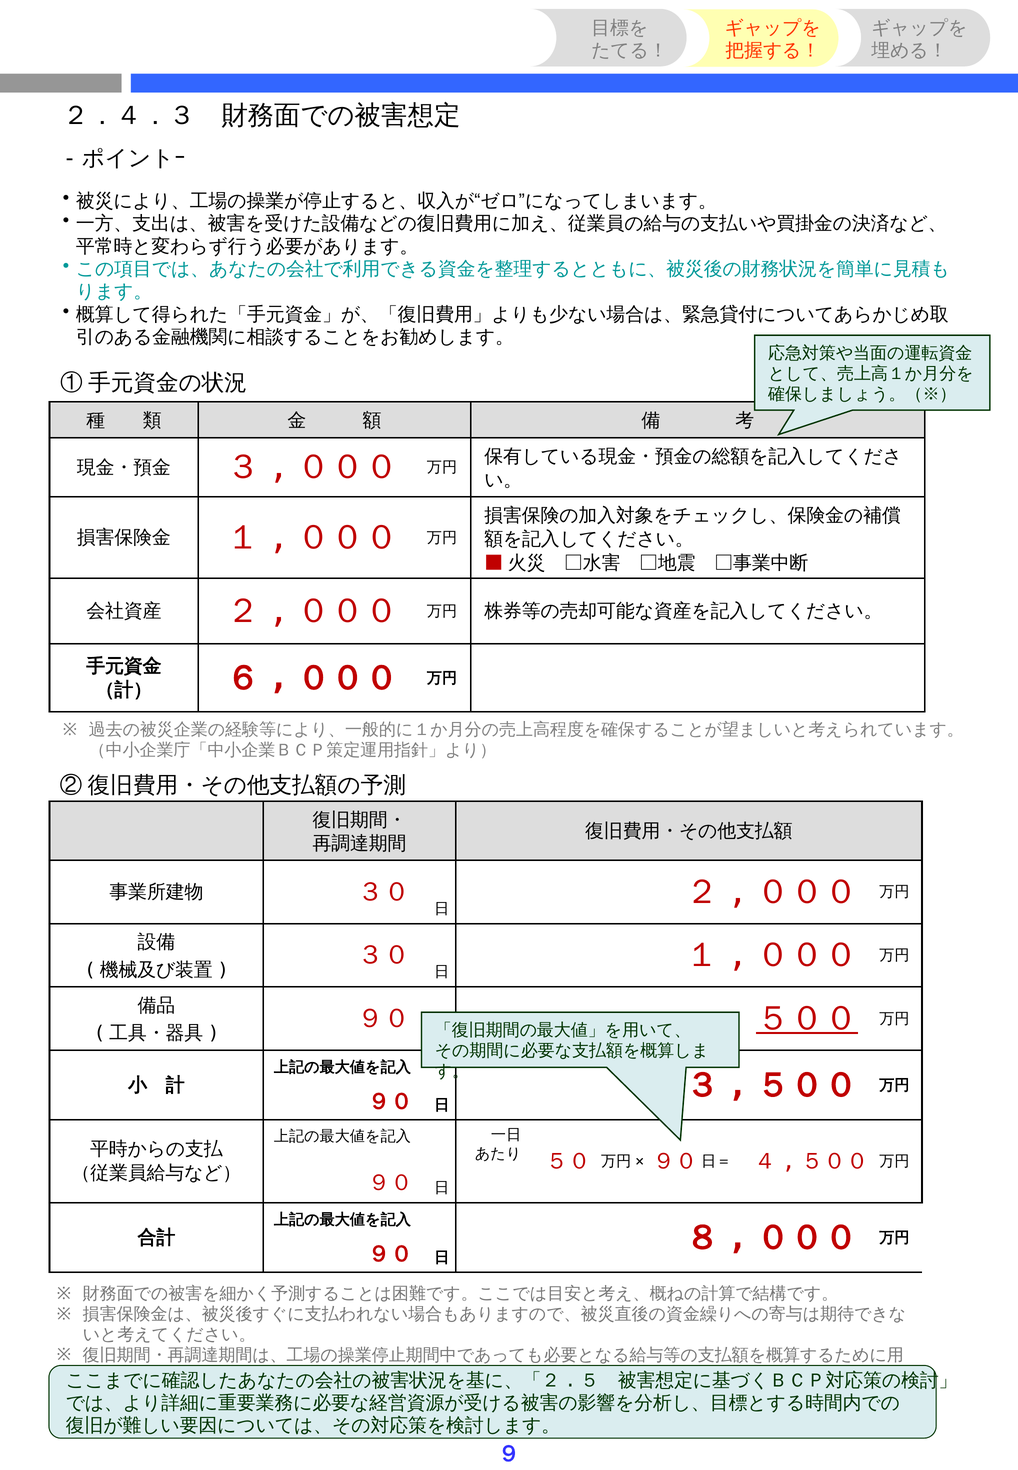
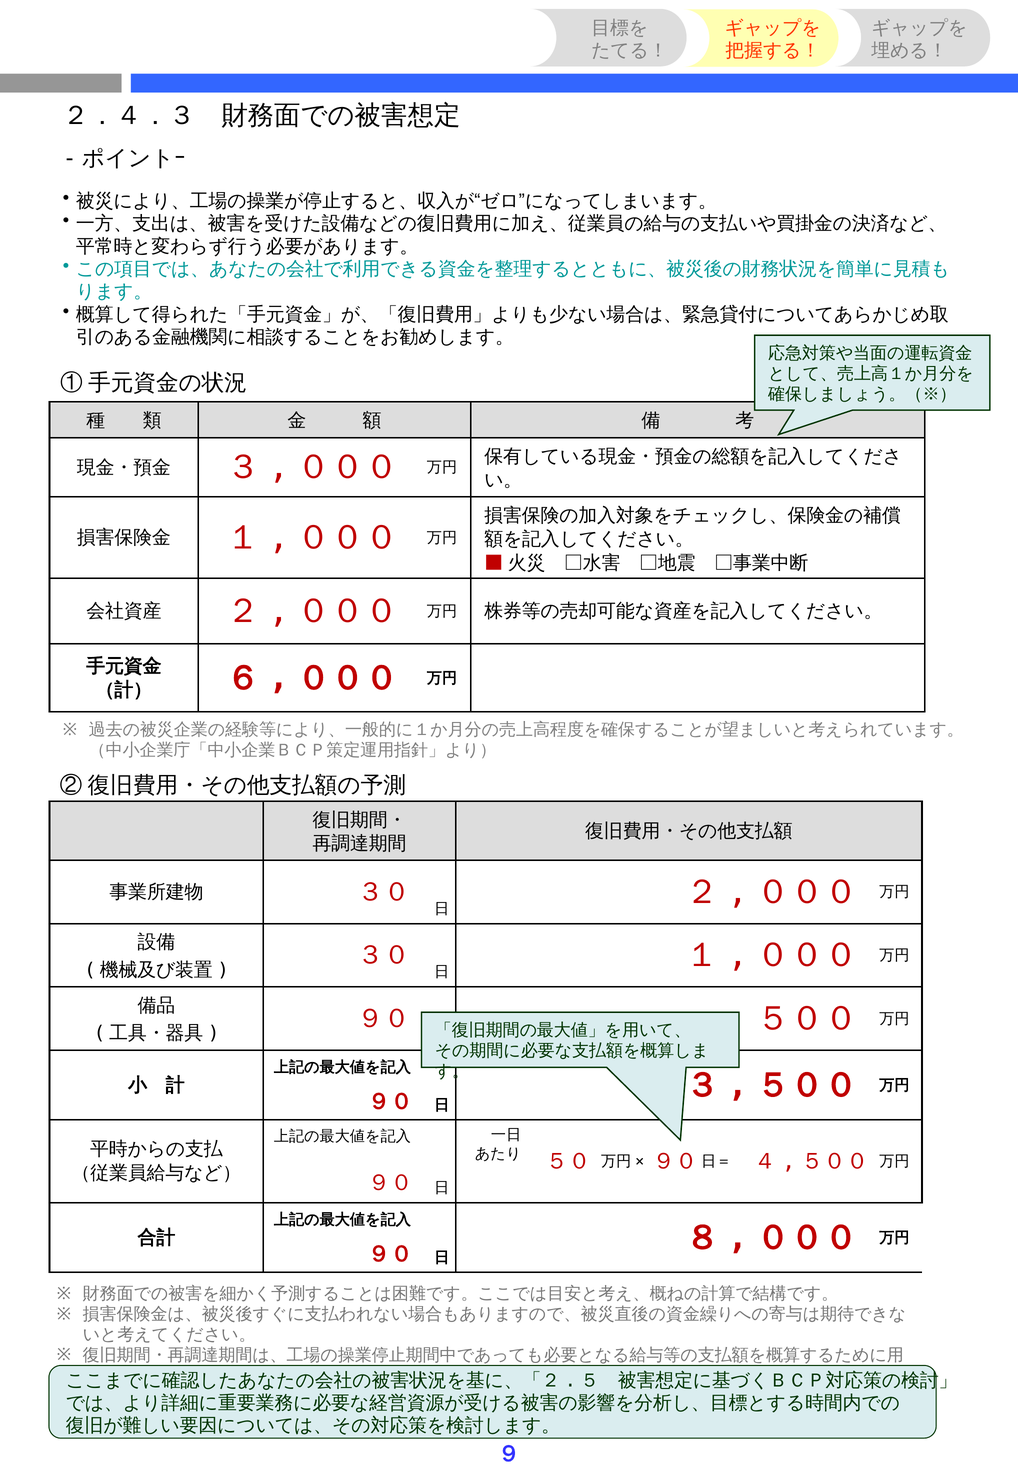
５００ underline: present -> none
